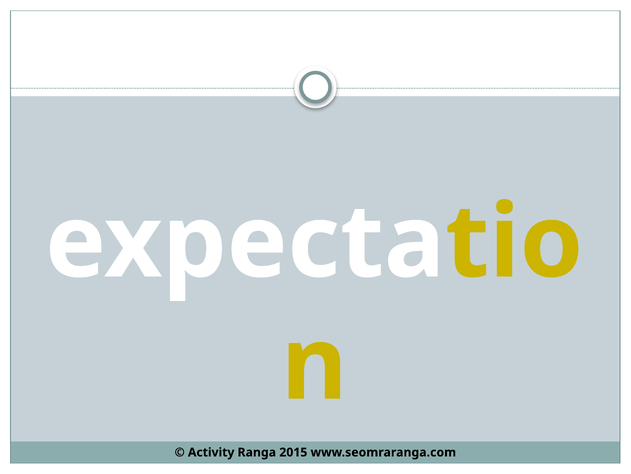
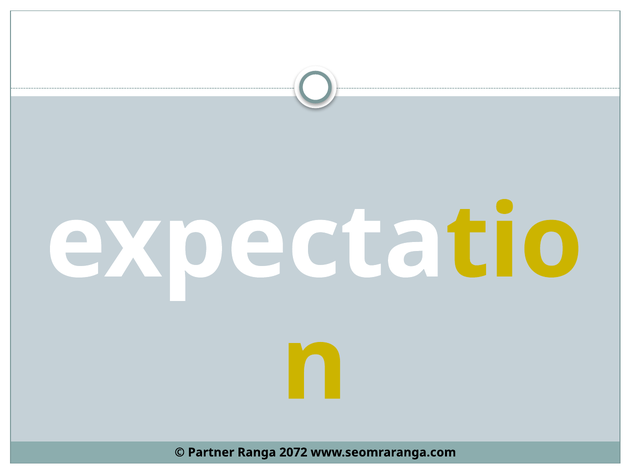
Activity: Activity -> Partner
2015: 2015 -> 2072
